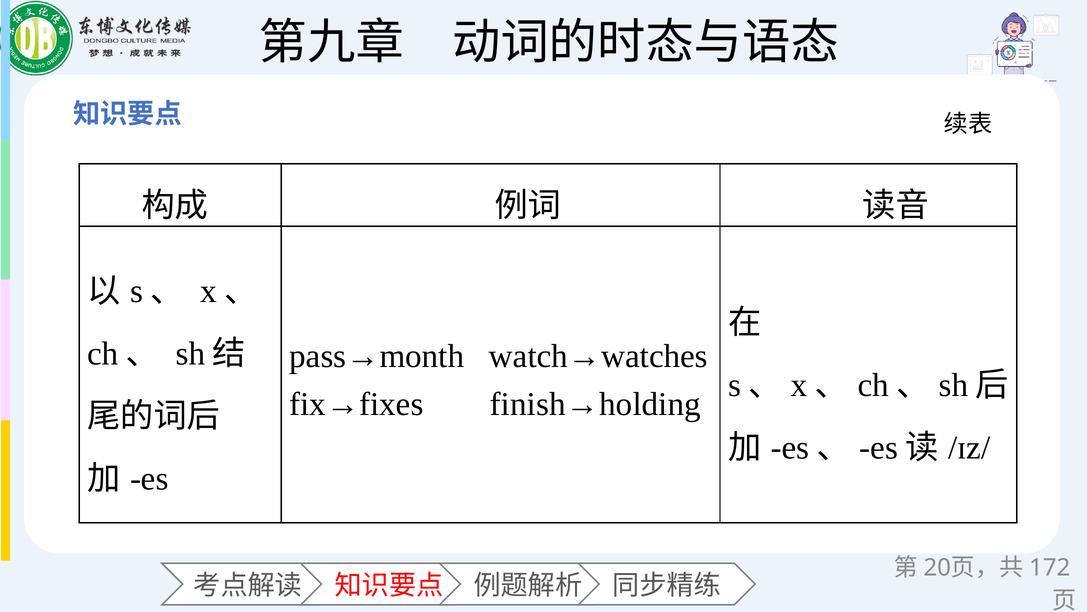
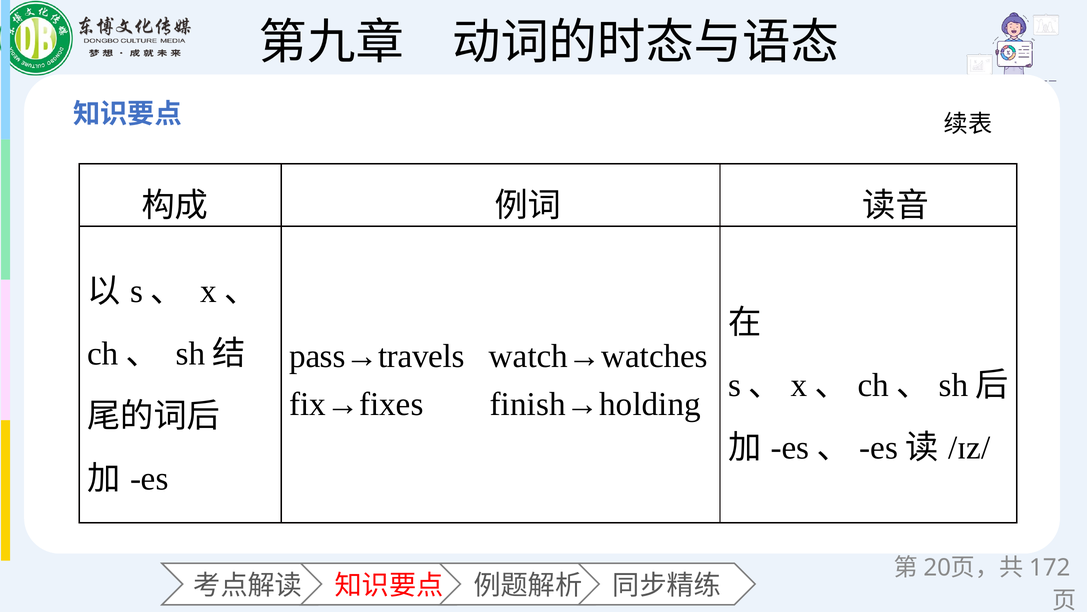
pass→month: pass→month -> pass→travels
